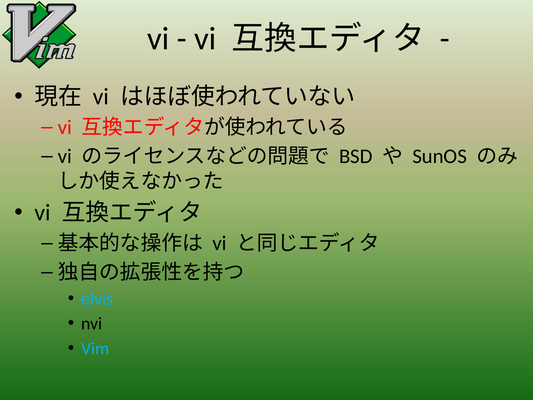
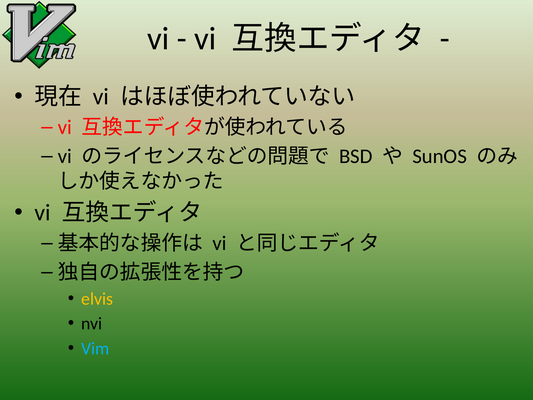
elvis colour: light blue -> yellow
